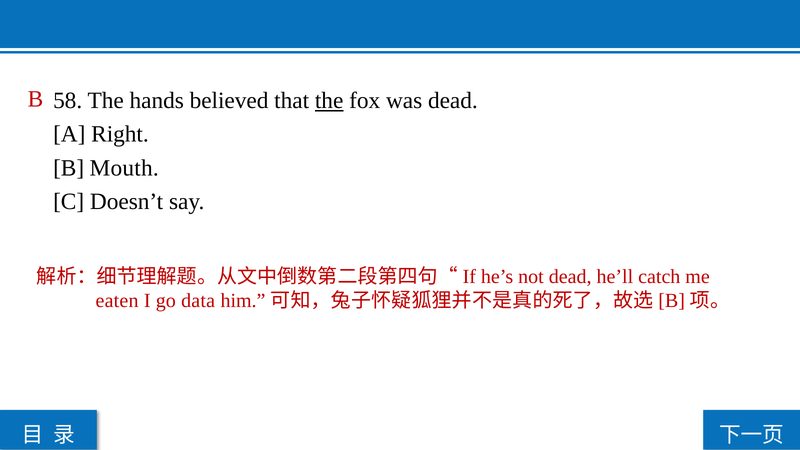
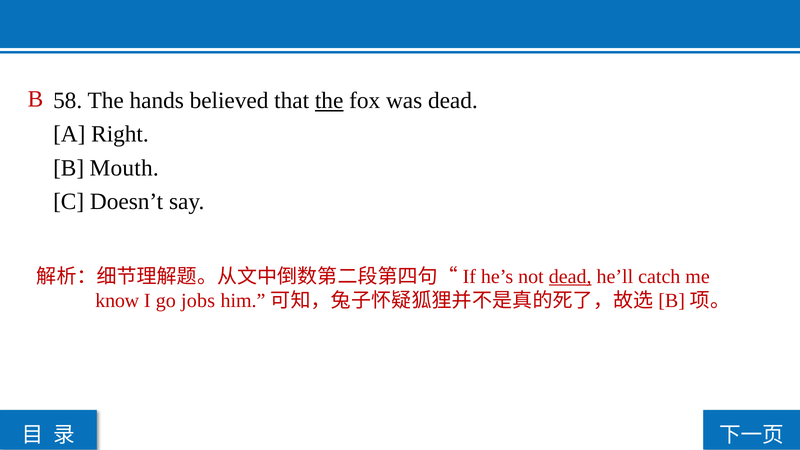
dead at (570, 276) underline: none -> present
eaten: eaten -> know
data: data -> jobs
